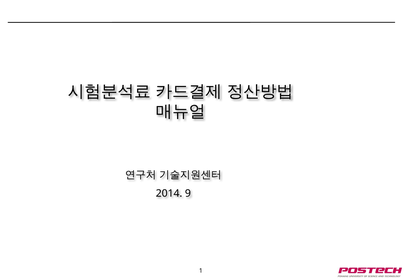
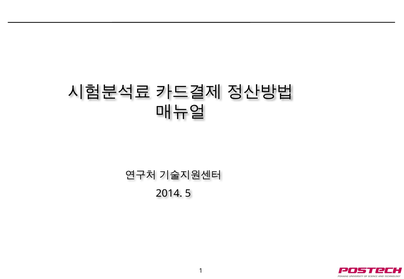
9: 9 -> 5
